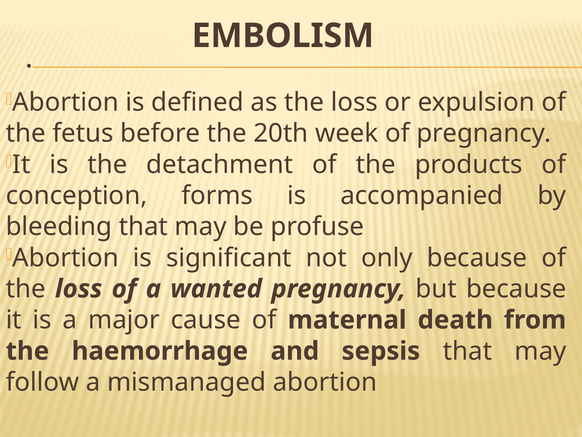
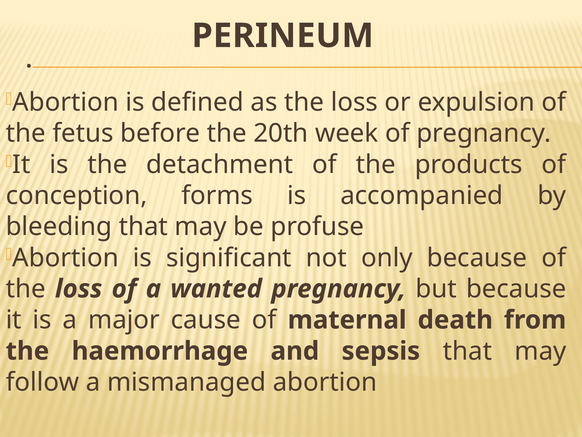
EMBOLISM: EMBOLISM -> PERINEUM
